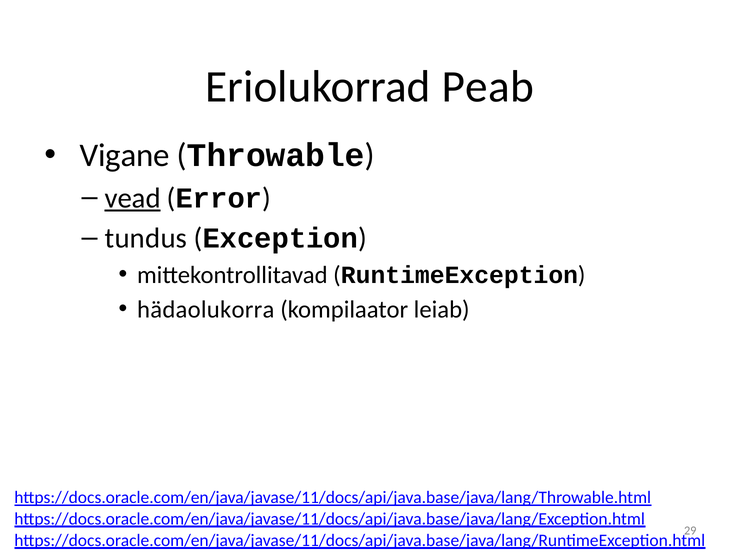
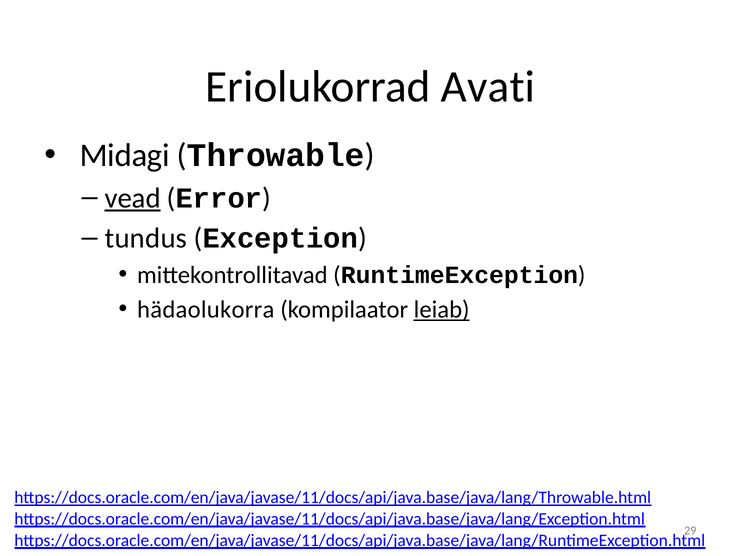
Peab: Peab -> Avati
Vigane: Vigane -> Midagi
leiab underline: none -> present
